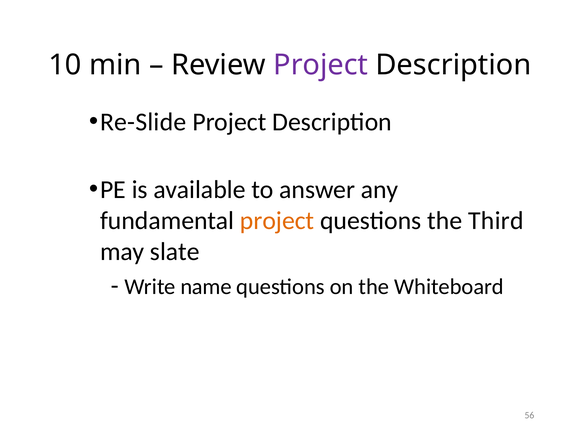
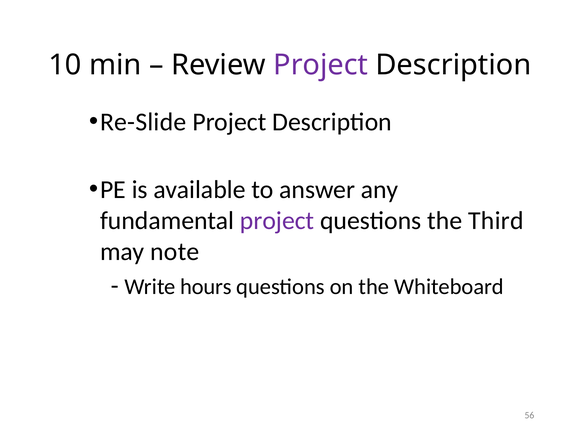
project at (277, 221) colour: orange -> purple
slate: slate -> note
name: name -> hours
